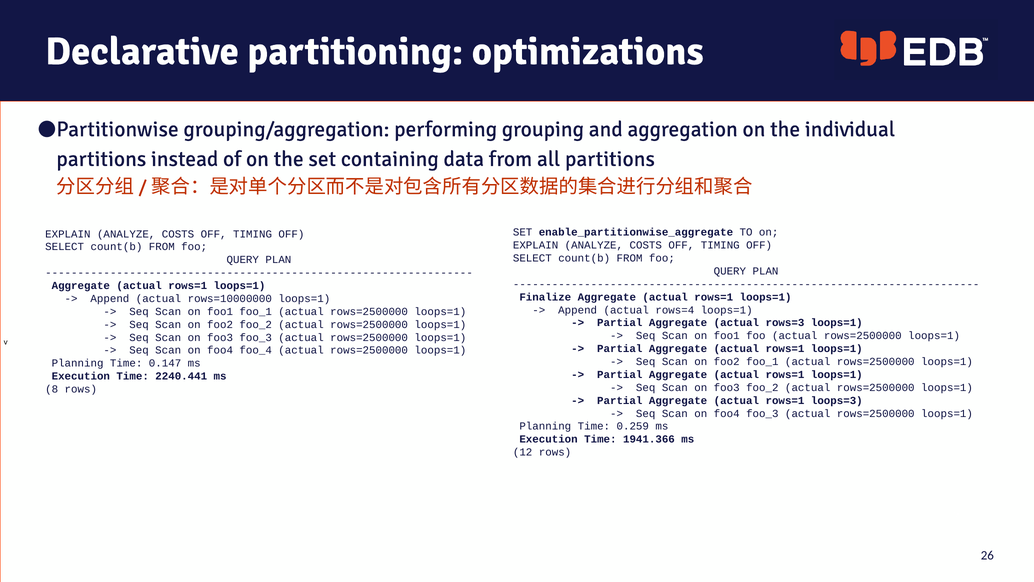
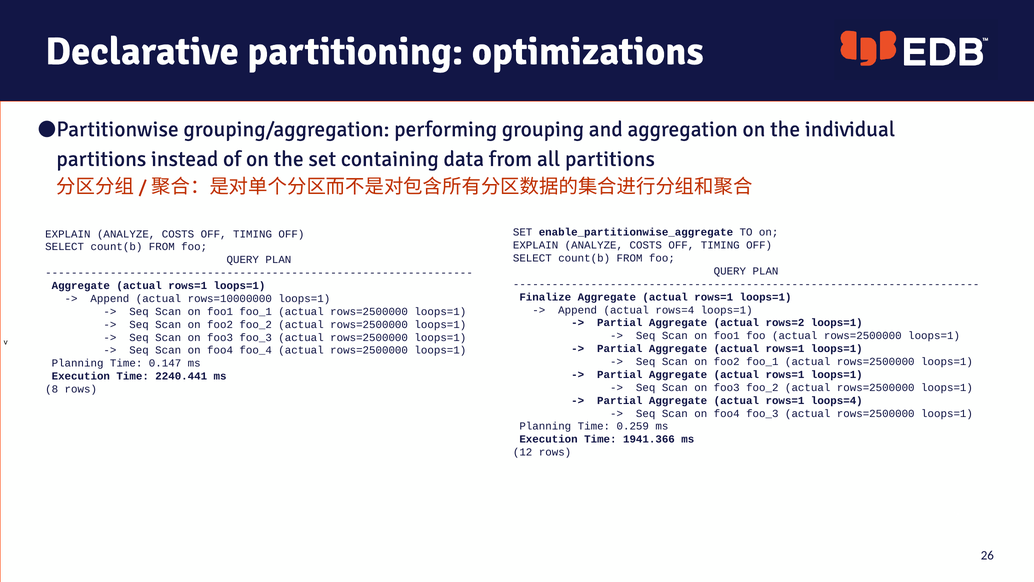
rows=3: rows=3 -> rows=2
loops=3: loops=3 -> loops=4
